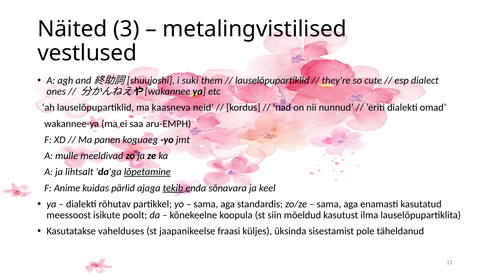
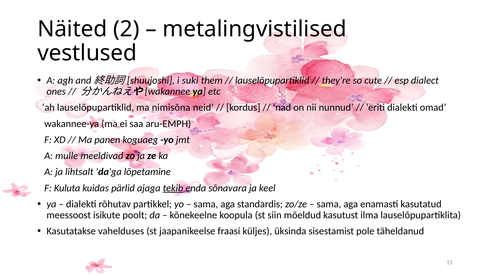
3: 3 -> 2
kaasneva: kaasneva -> nimisõna
lõpetamine underline: present -> none
Anime: Anime -> Kuluta
